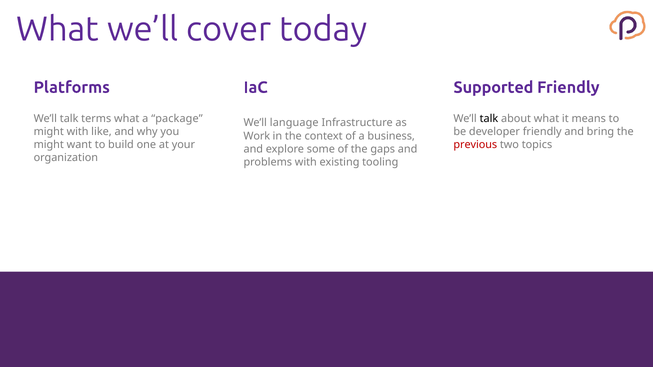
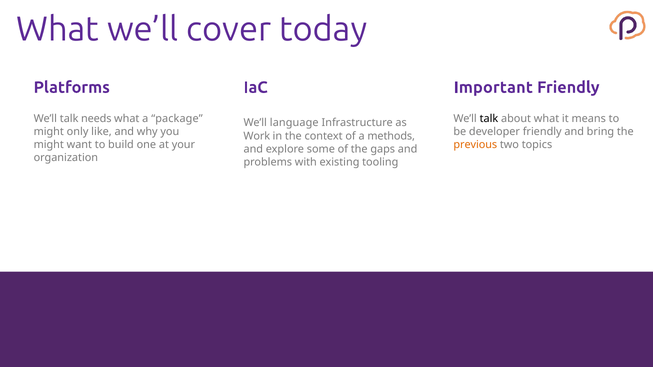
Supported: Supported -> Important
terms: terms -> needs
might with: with -> only
business: business -> methods
previous colour: red -> orange
